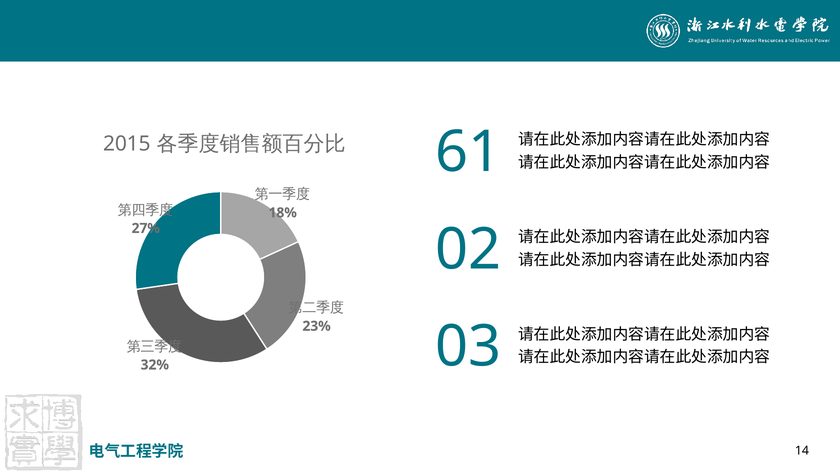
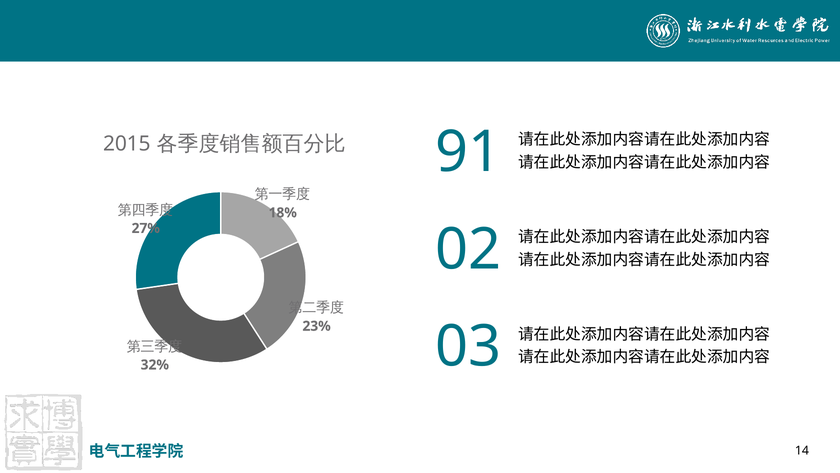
61: 61 -> 91
